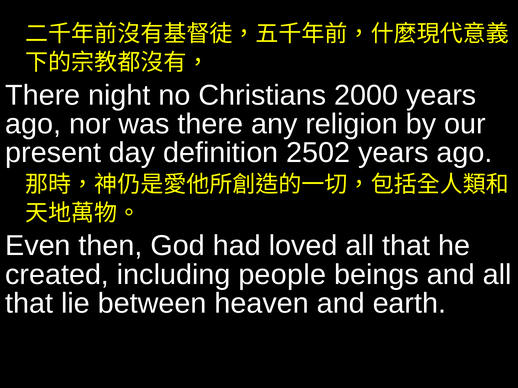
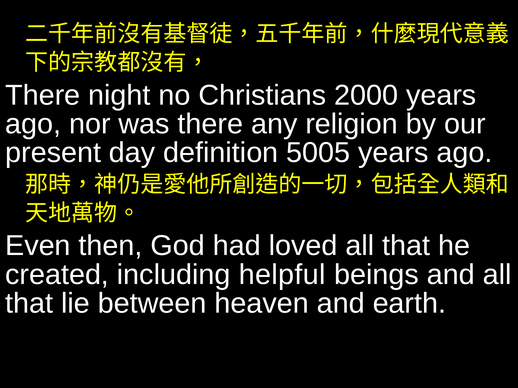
2502: 2502 -> 5005
people: people -> helpful
